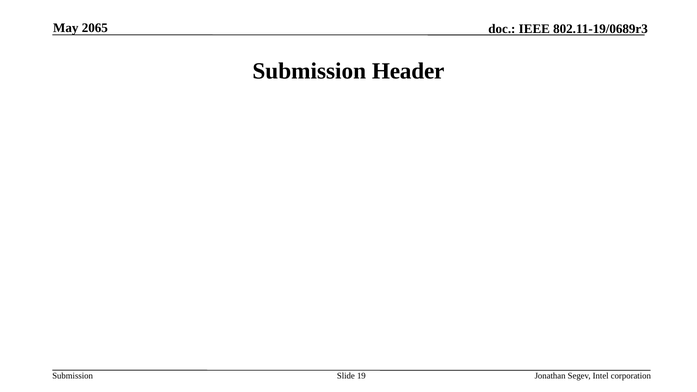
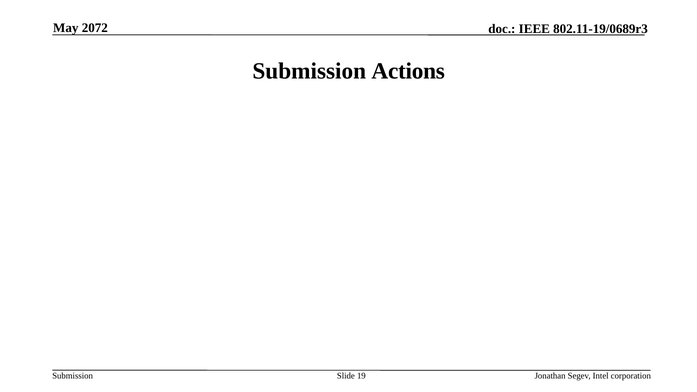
2065: 2065 -> 2072
Header: Header -> Actions
